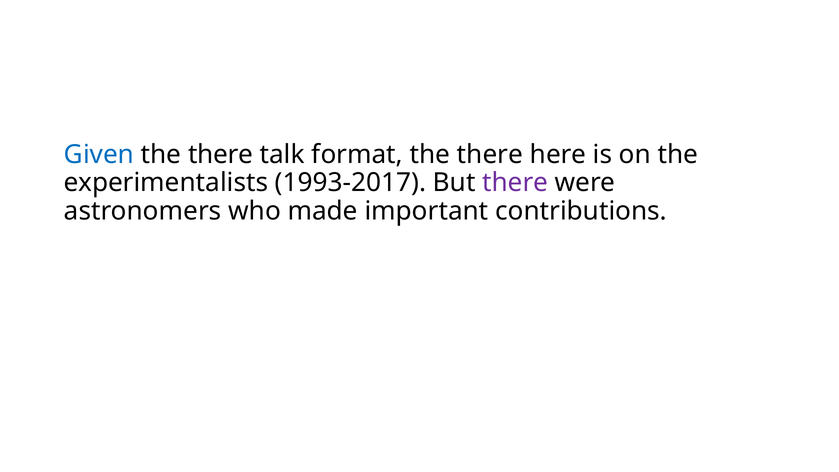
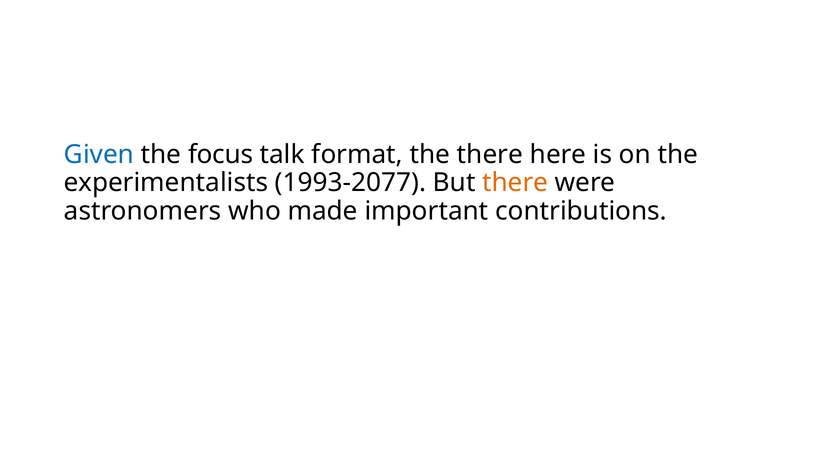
there at (221, 154): there -> focus
1993-2017: 1993-2017 -> 1993-2077
there at (515, 183) colour: purple -> orange
